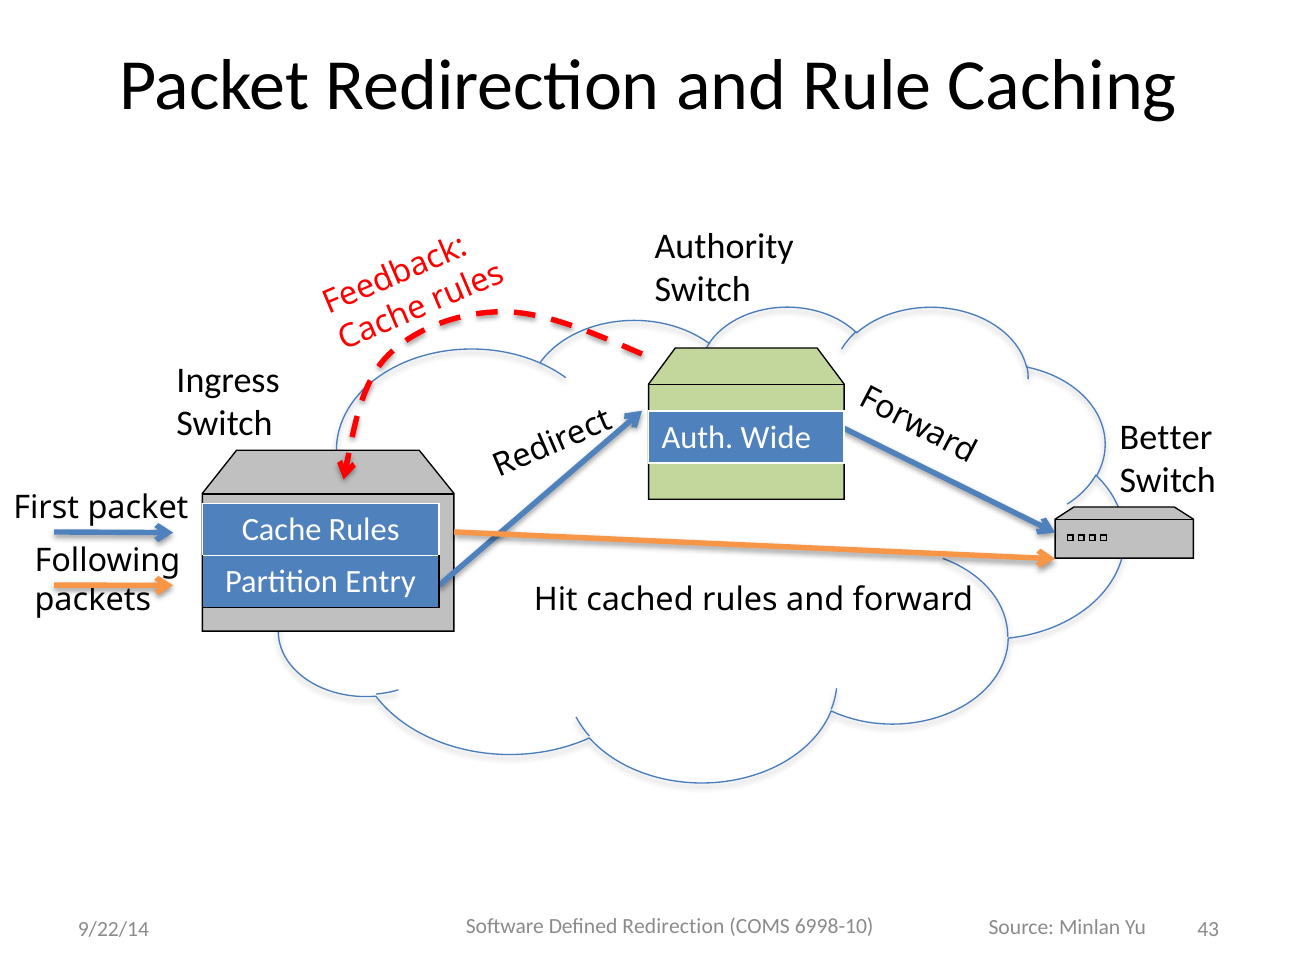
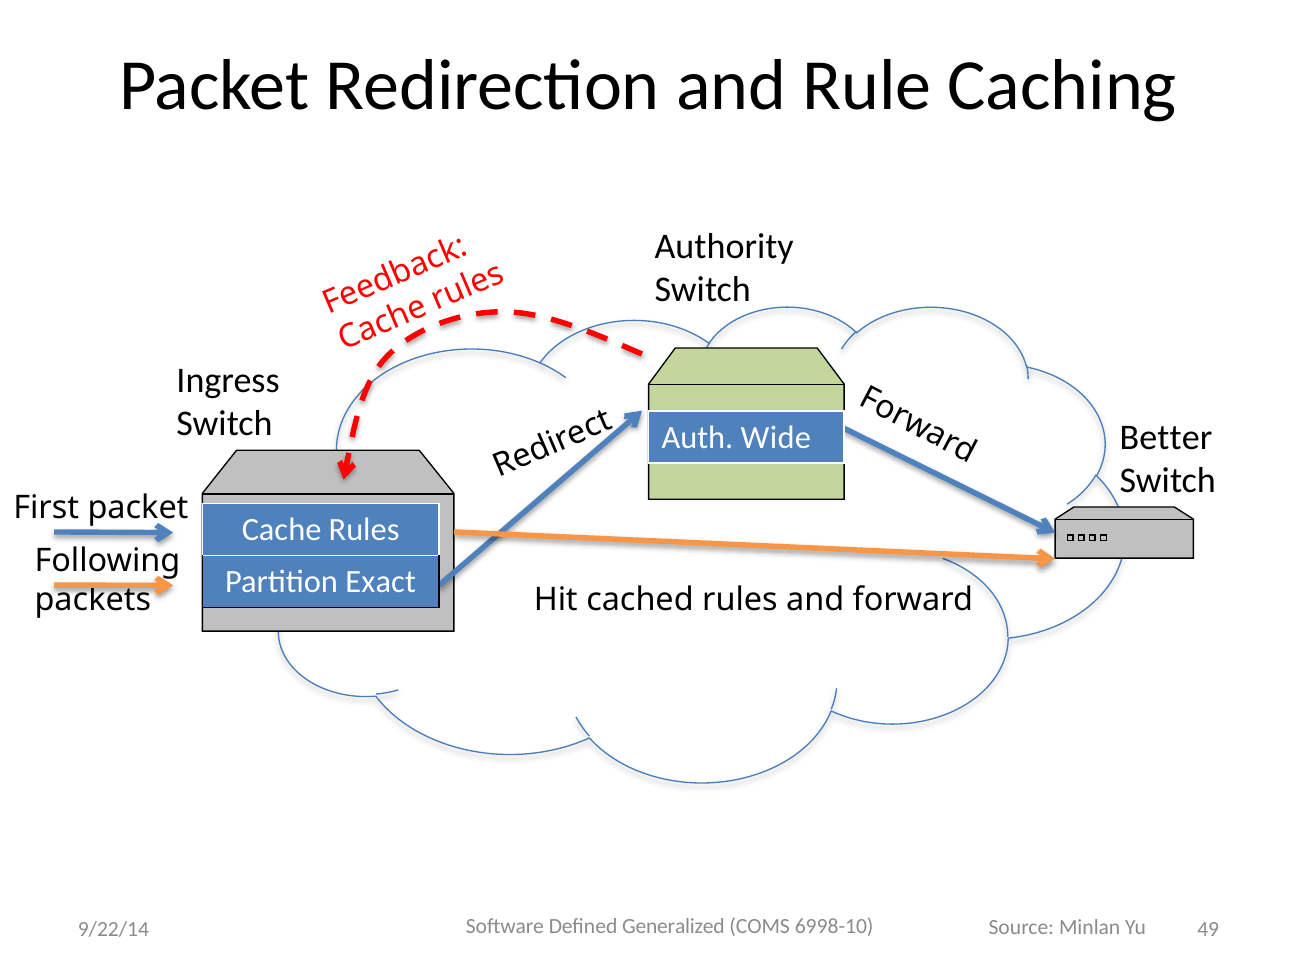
Entry: Entry -> Exact
Defined Redirection: Redirection -> Generalized
43: 43 -> 49
